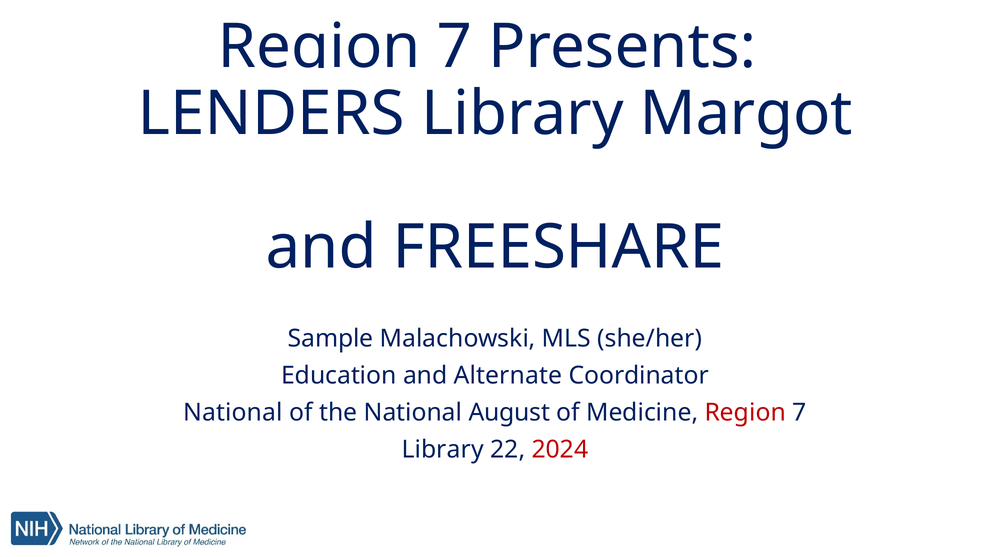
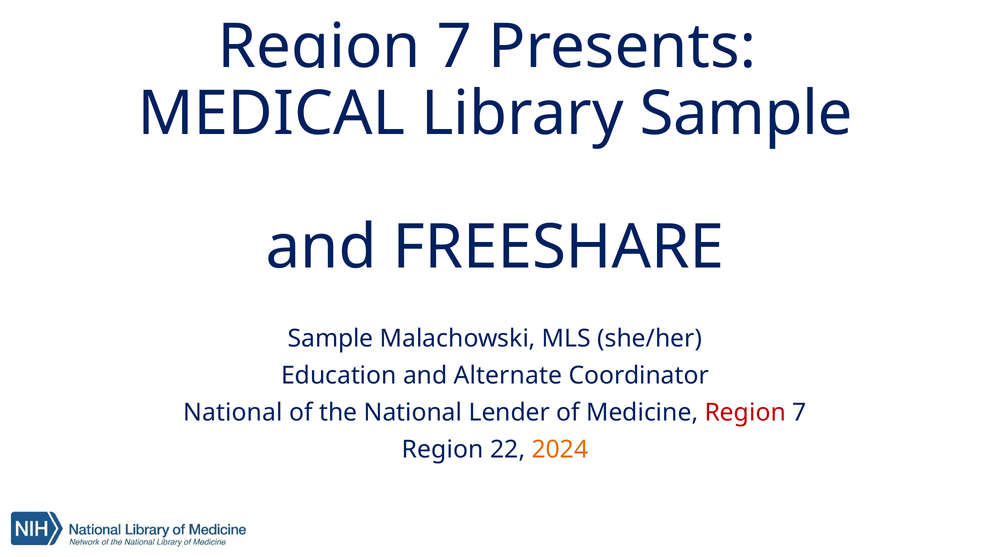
LENDERS: LENDERS -> MEDICAL
Library Margot: Margot -> Sample
August: August -> Lender
Library at (443, 449): Library -> Region
2024 colour: red -> orange
